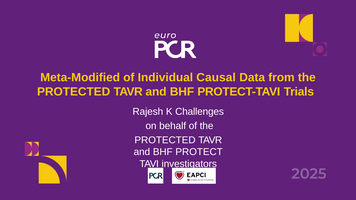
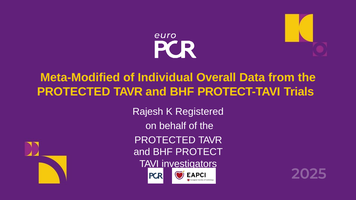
Causal: Causal -> Overall
Challenges: Challenges -> Registered
